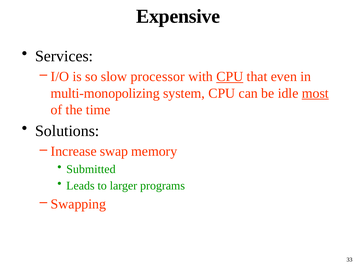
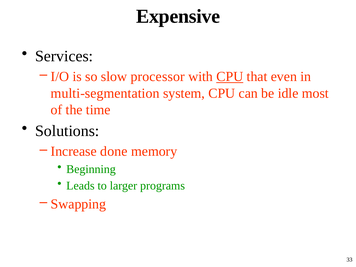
multi-monopolizing: multi-monopolizing -> multi-segmentation
most underline: present -> none
swap: swap -> done
Submitted: Submitted -> Beginning
